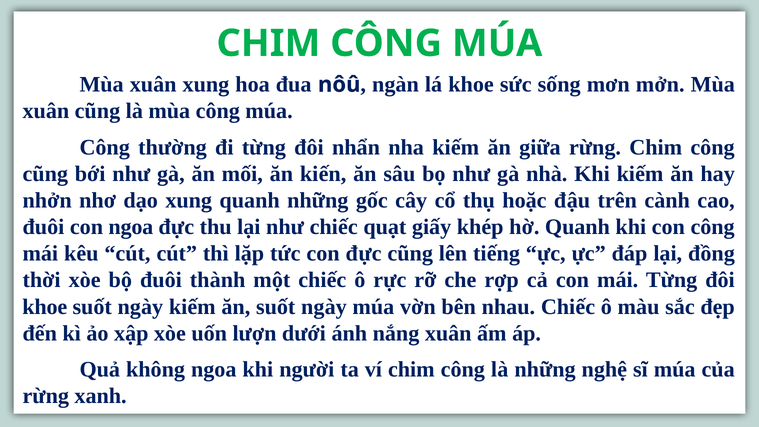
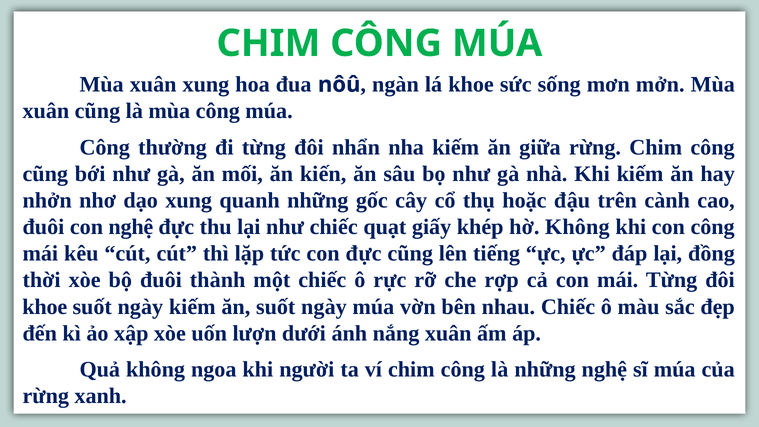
con ngoa: ngoa -> nghệ
hờ Quanh: Quanh -> Không
